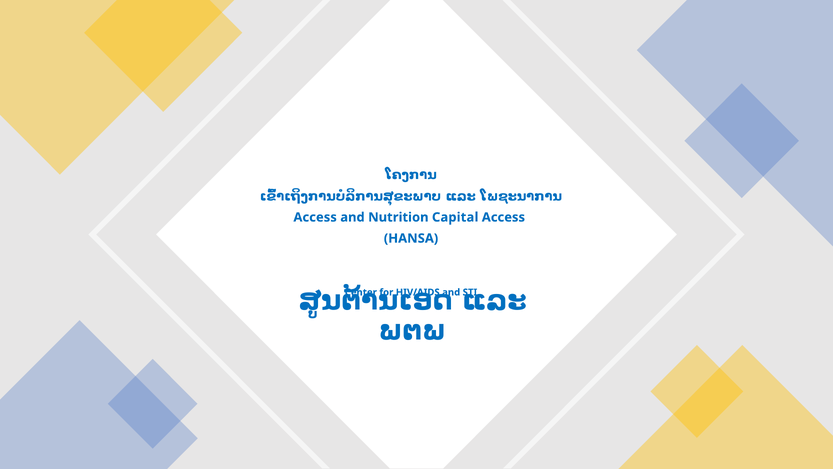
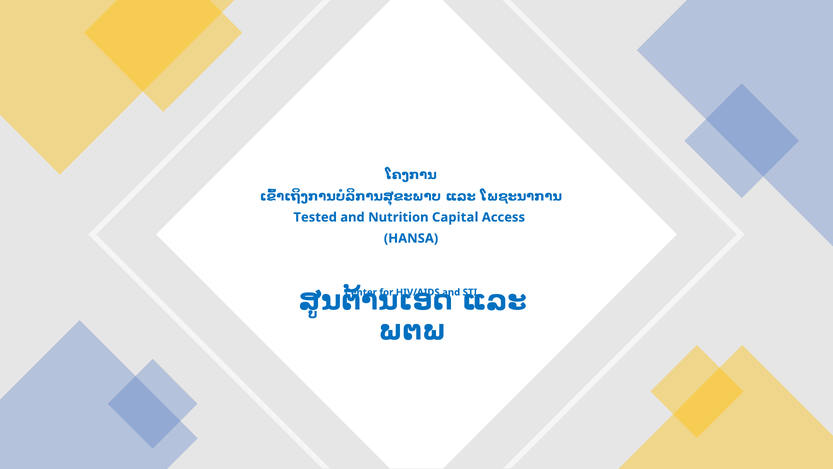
Access at (315, 217): Access -> Tested
